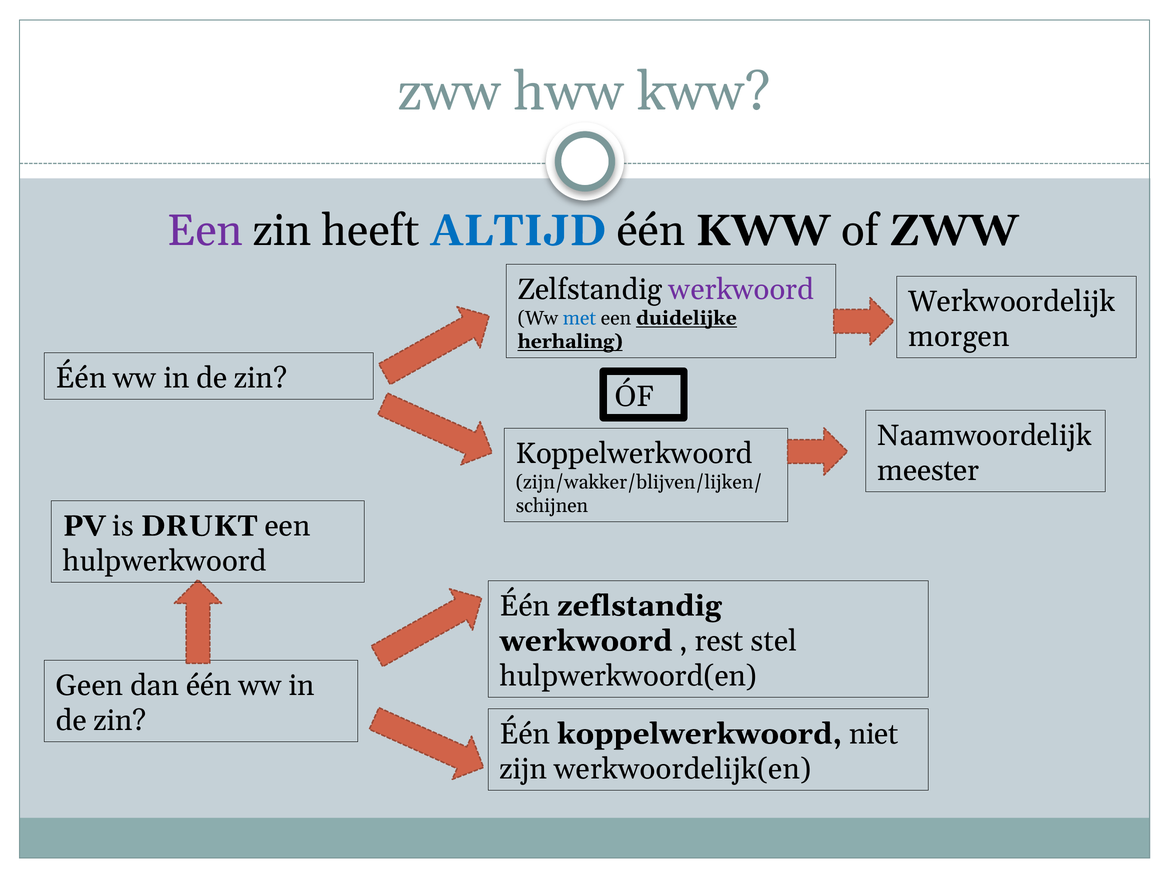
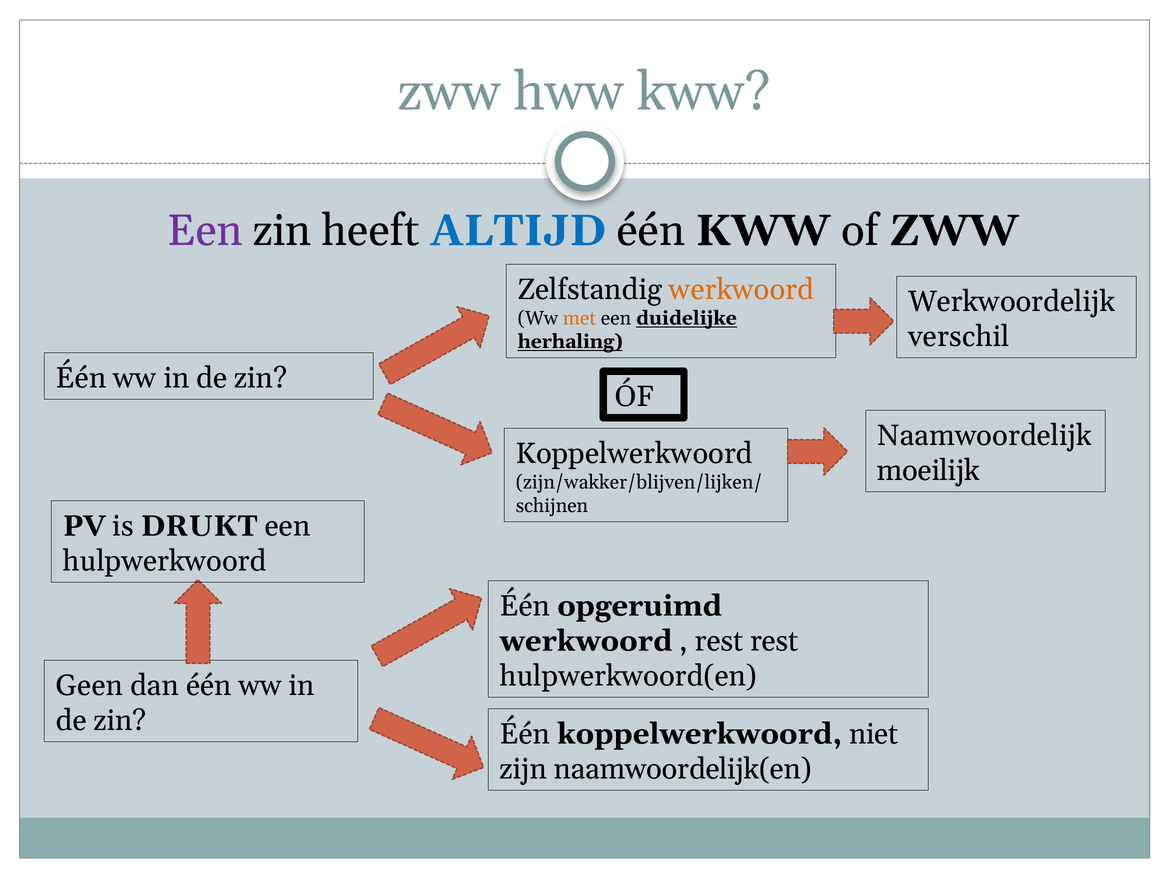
werkwoord at (742, 289) colour: purple -> orange
met colour: blue -> orange
morgen: morgen -> verschil
meester: meester -> moeilijk
zeflstandig: zeflstandig -> opgeruimd
rest stel: stel -> rest
werkwoordelijk(en: werkwoordelijk(en -> naamwoordelijk(en
